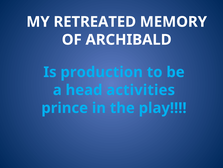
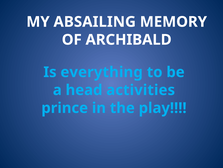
RETREATED: RETREATED -> ABSAILING
production: production -> everything
